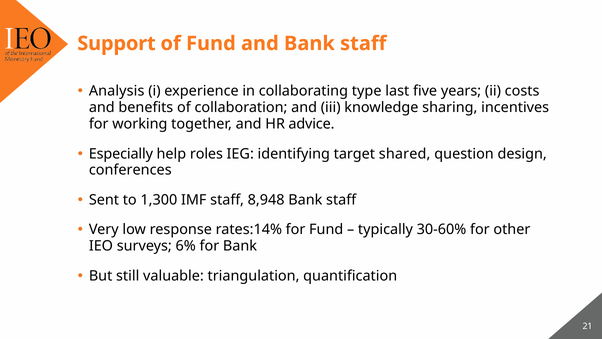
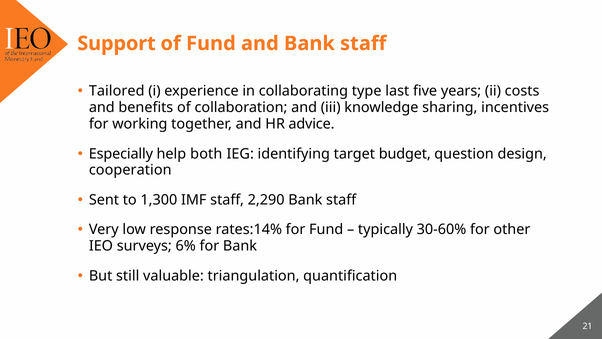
Analysis: Analysis -> Tailored
roles: roles -> both
shared: shared -> budget
conferences: conferences -> cooperation
8,948: 8,948 -> 2,290
